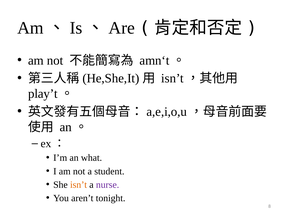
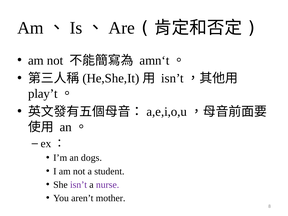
what: what -> dogs
isn’t at (79, 185) colour: orange -> purple
tonight: tonight -> mother
